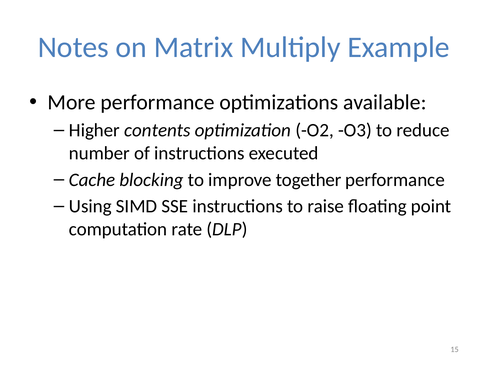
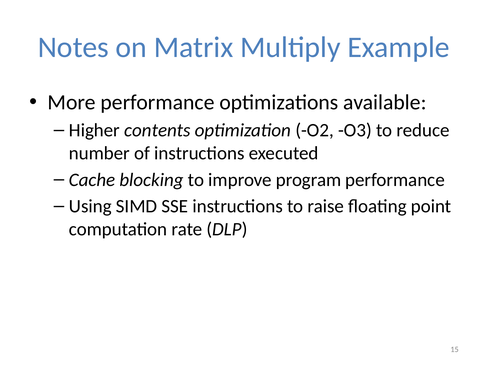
together: together -> program
